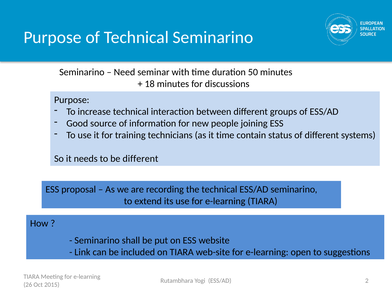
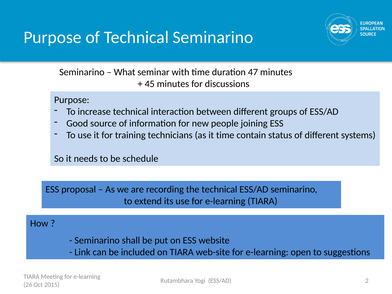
Need: Need -> What
50: 50 -> 47
18: 18 -> 45
be different: different -> schedule
